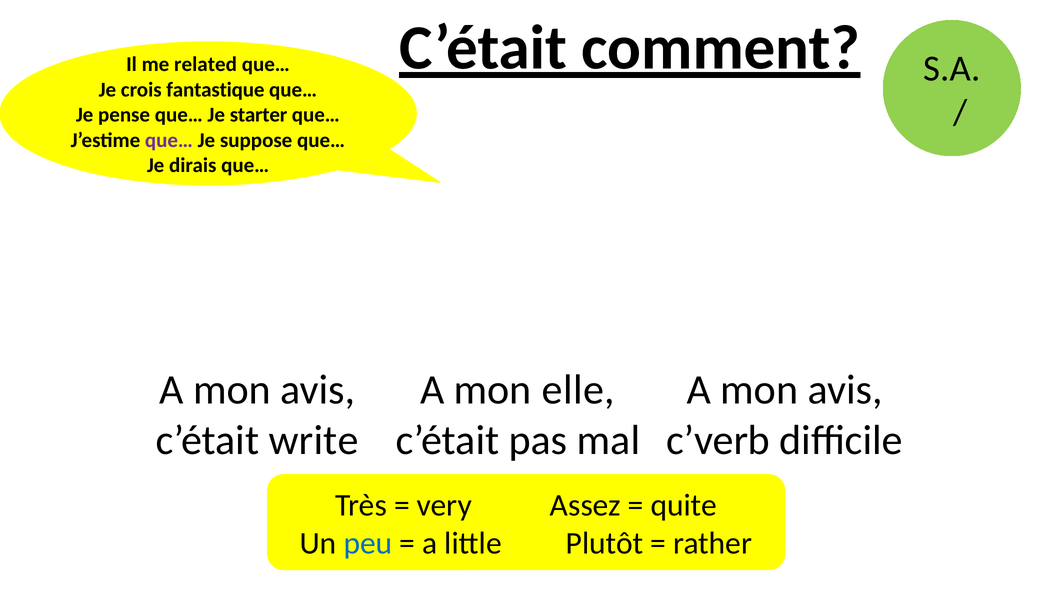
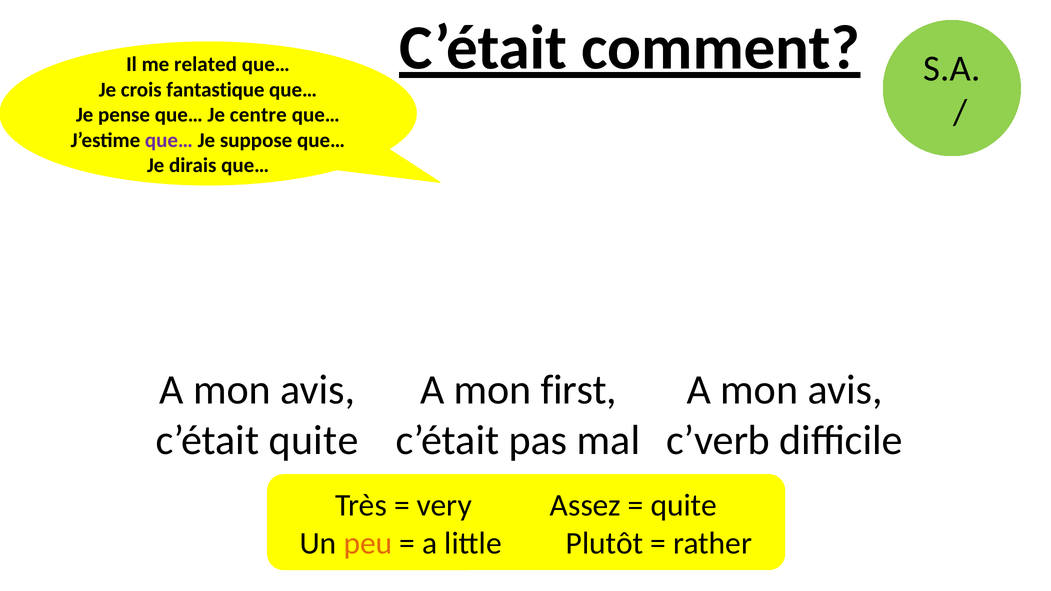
starter: starter -> centre
elle: elle -> first
c’était write: write -> quite
peu colour: blue -> orange
